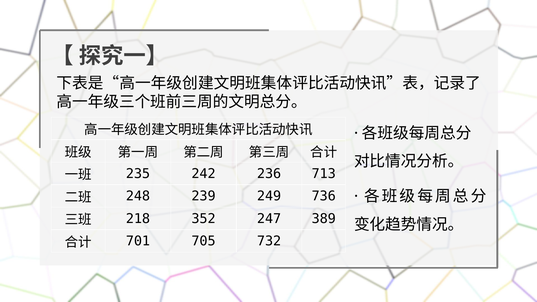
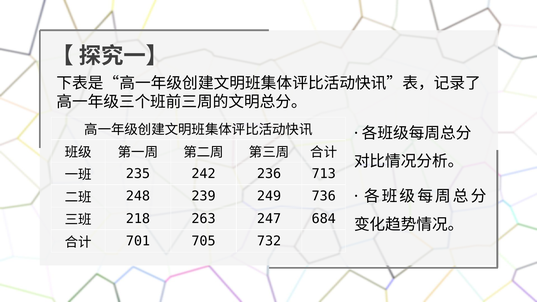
352: 352 -> 263
389: 389 -> 684
